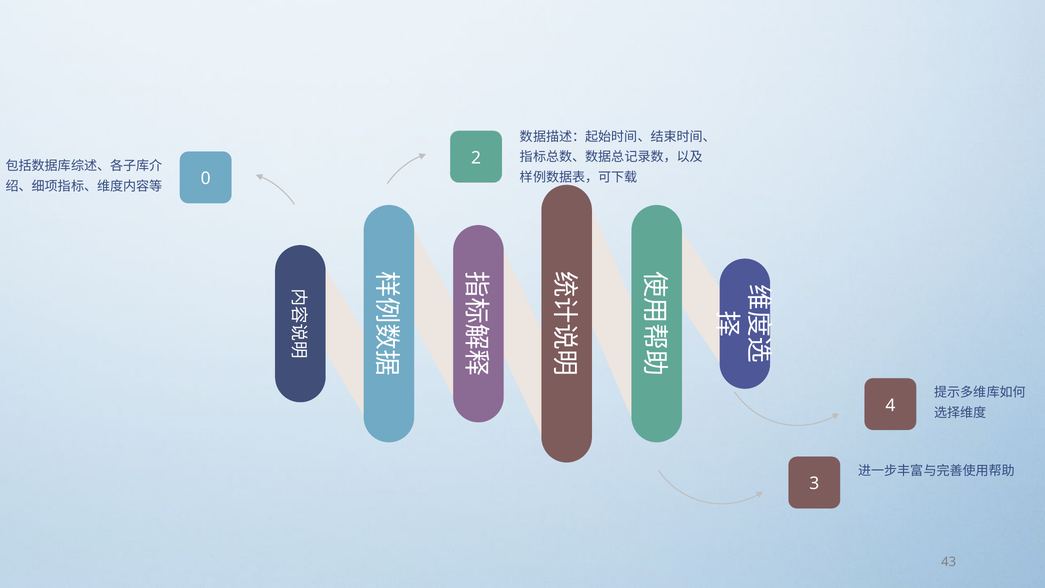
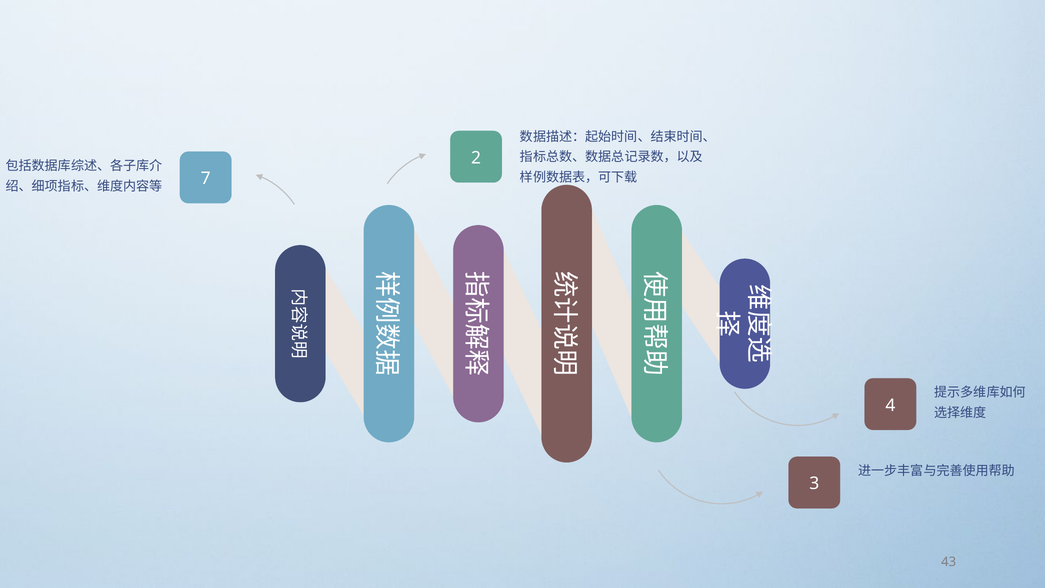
0: 0 -> 7
